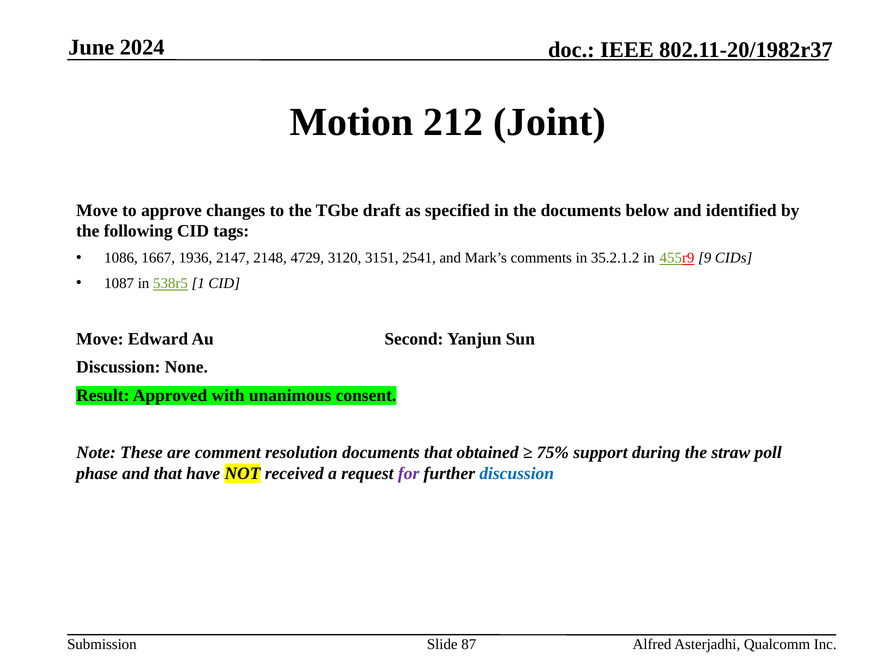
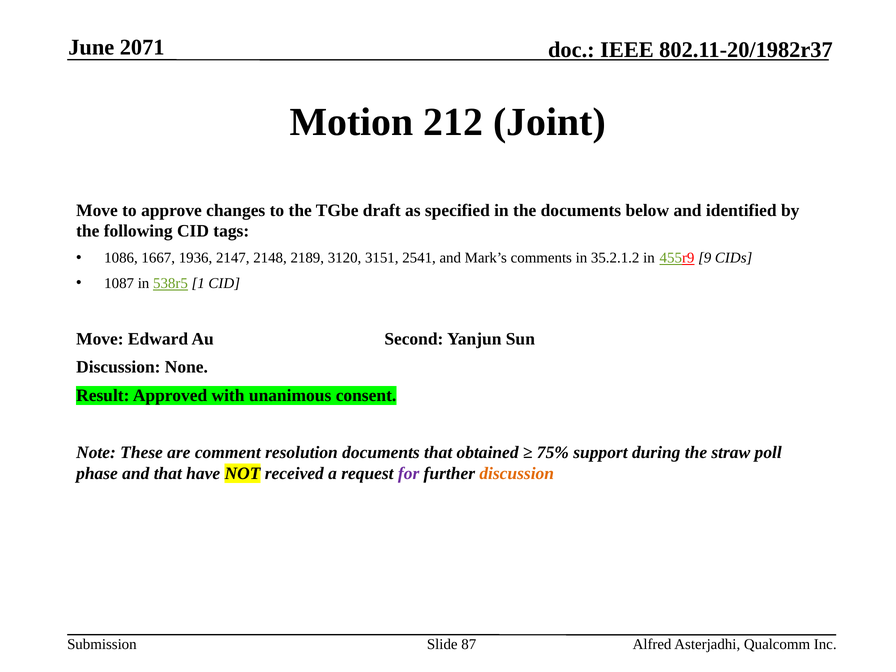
2024: 2024 -> 2071
4729: 4729 -> 2189
discussion at (517, 473) colour: blue -> orange
